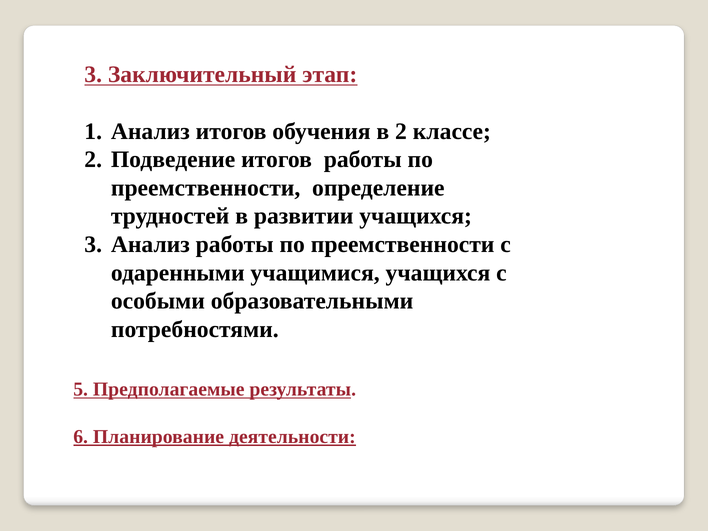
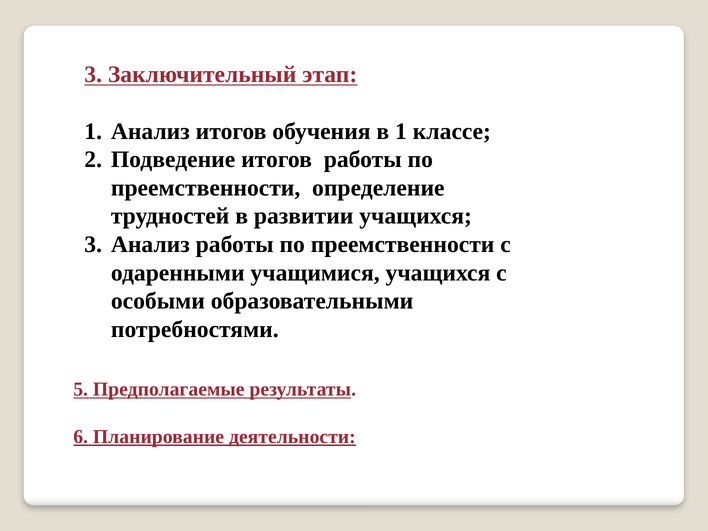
в 2: 2 -> 1
